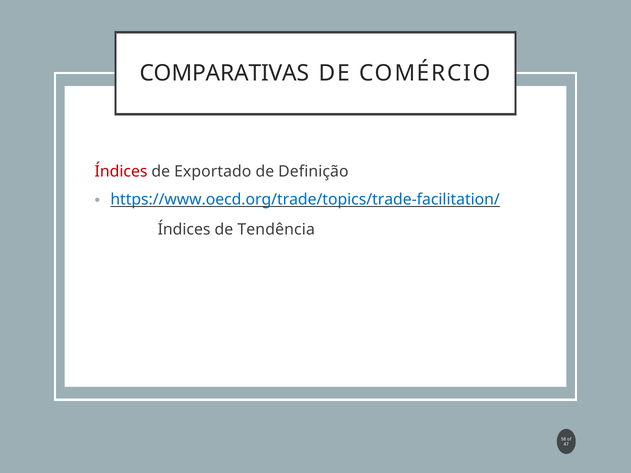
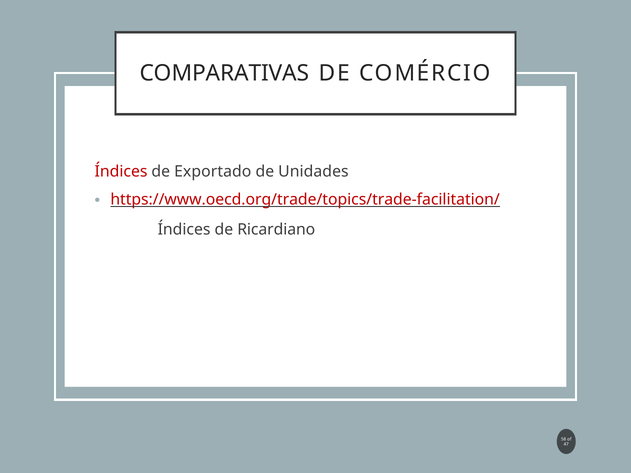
Definição: Definição -> Unidades
https://www.oecd.org/trade/topics/trade-facilitation/ colour: blue -> red
Tendência: Tendência -> Ricardiano
